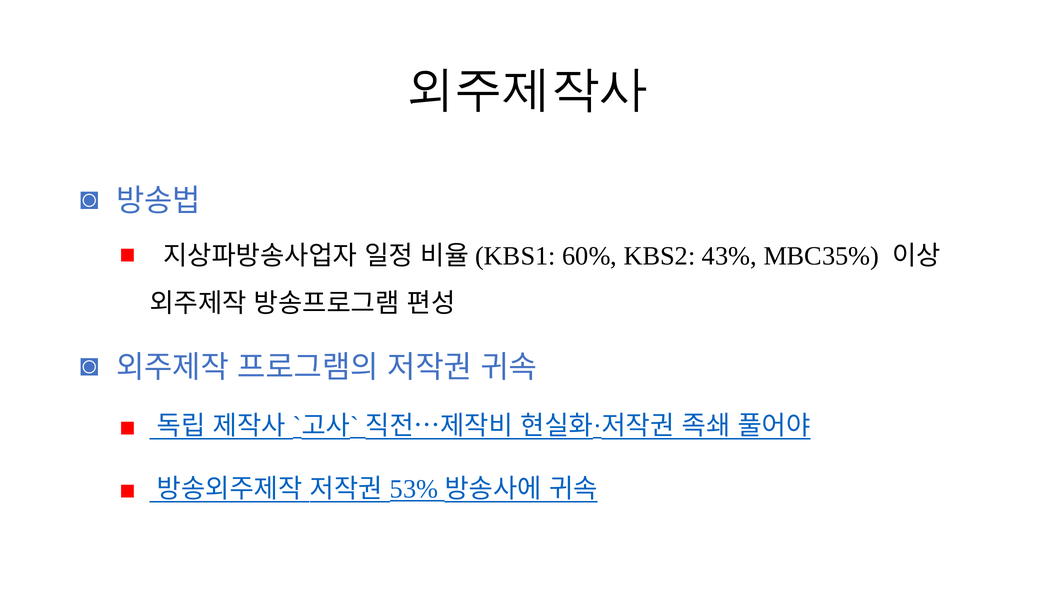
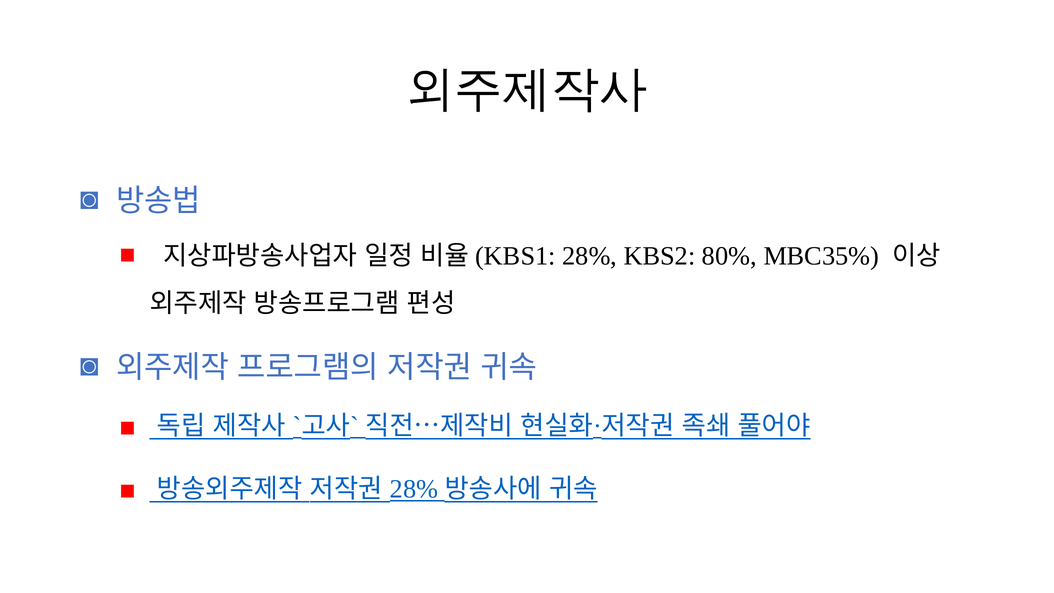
60% at (590, 256): 60% -> 28%
43%: 43% -> 80%
53% at (414, 489): 53% -> 28%
